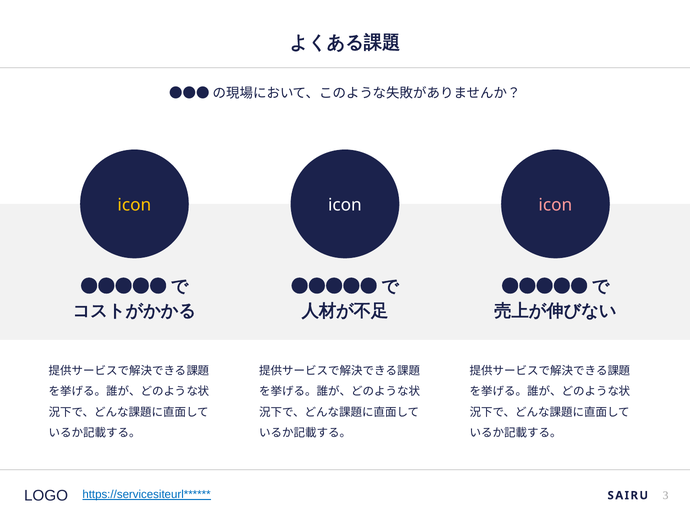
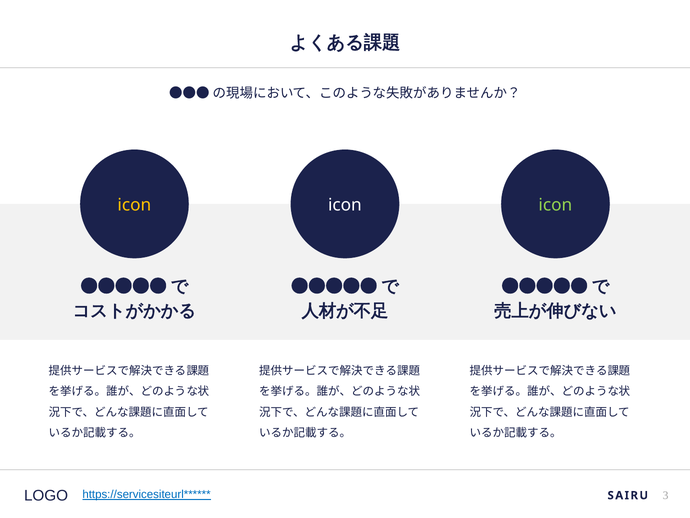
icon at (555, 205) colour: pink -> light green
